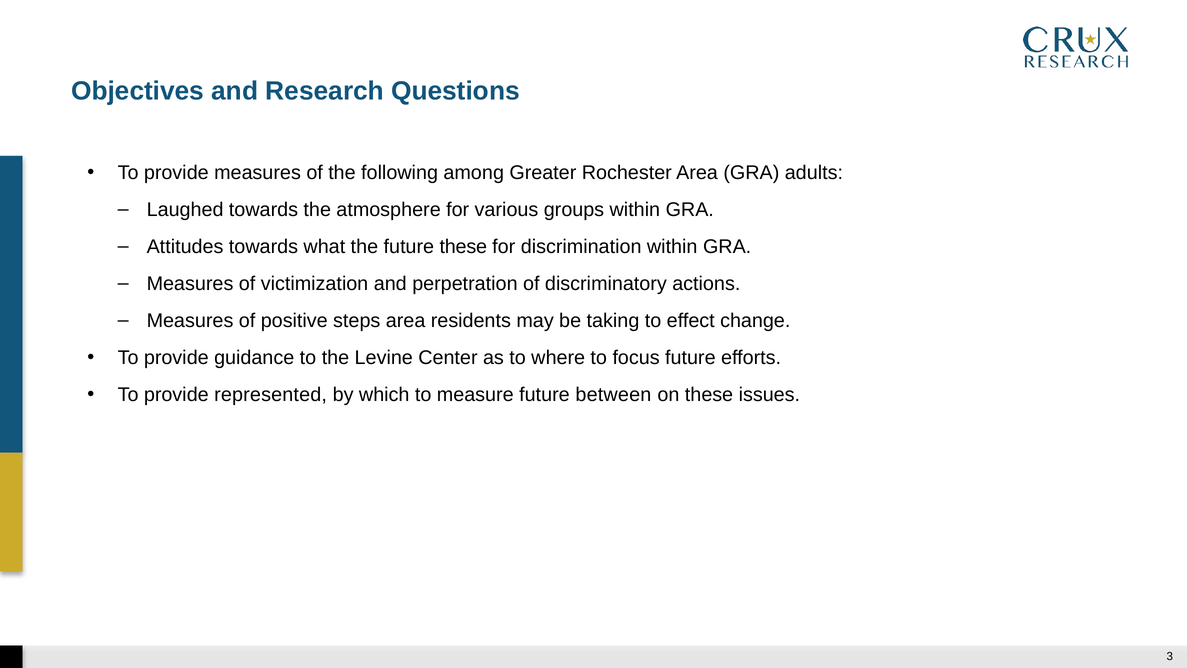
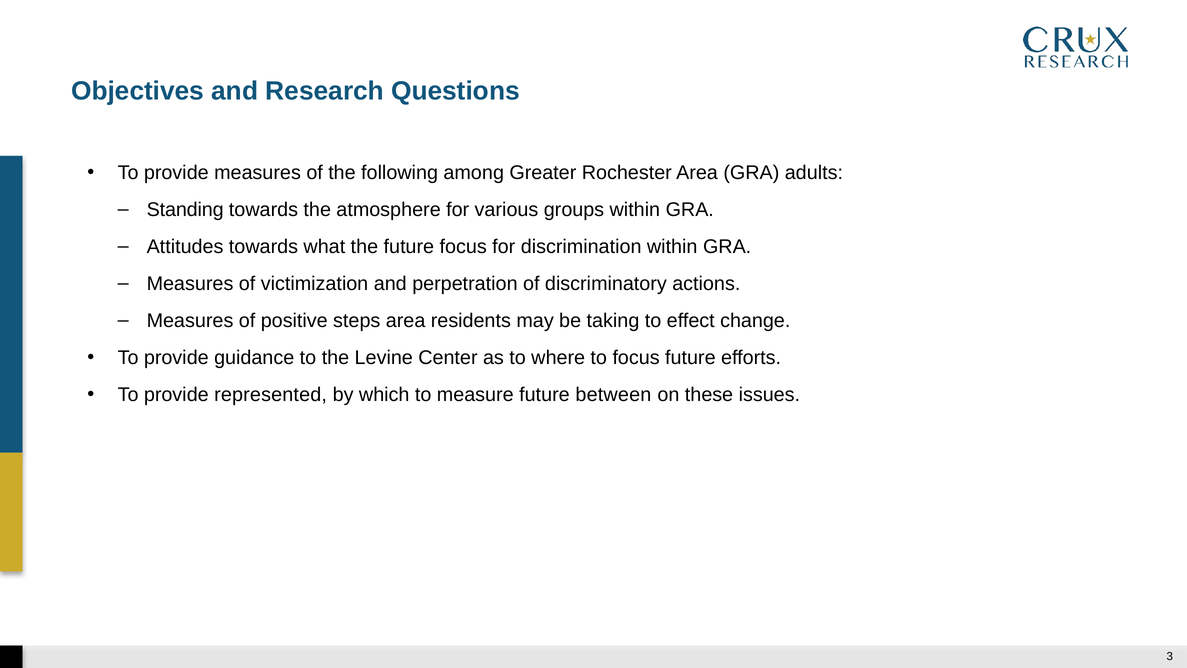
Laughed: Laughed -> Standing
future these: these -> focus
